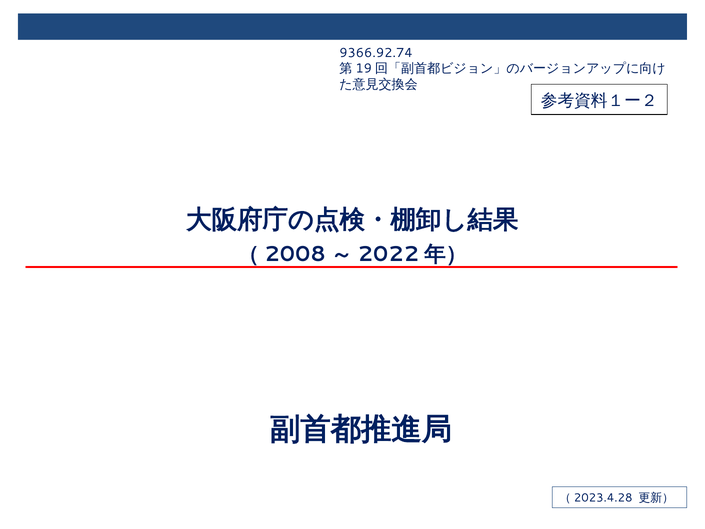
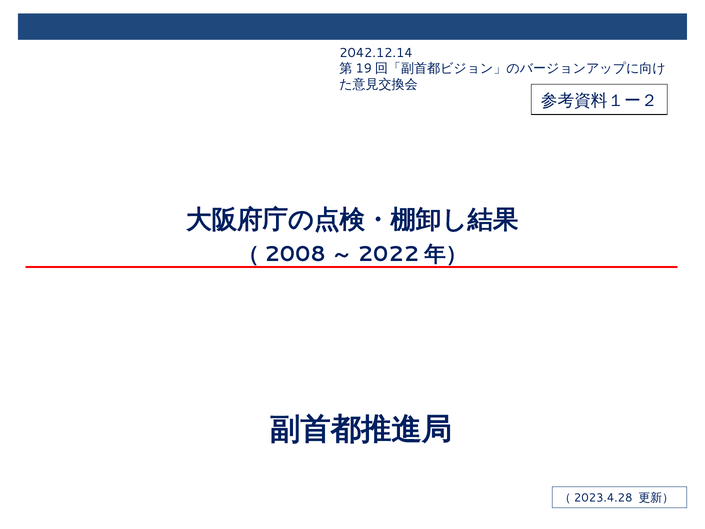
9366.92.74: 9366.92.74 -> 2042.12.14
